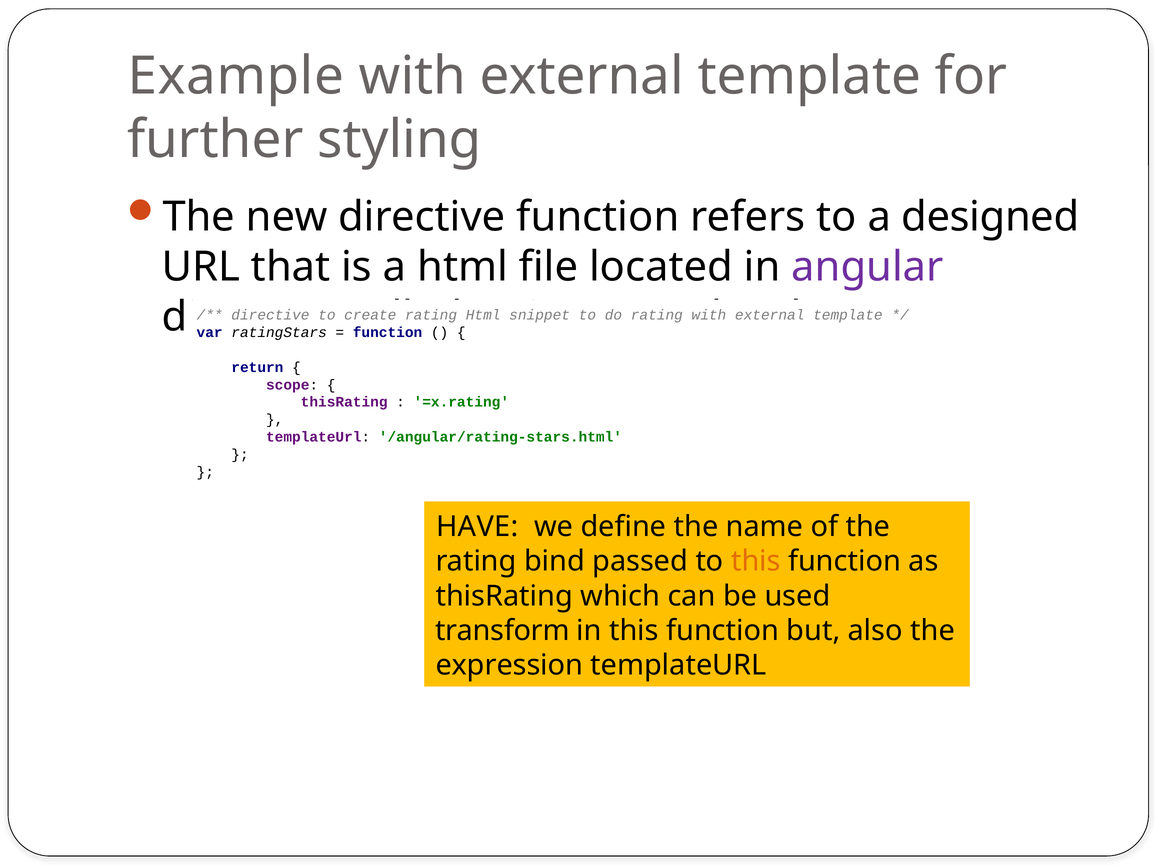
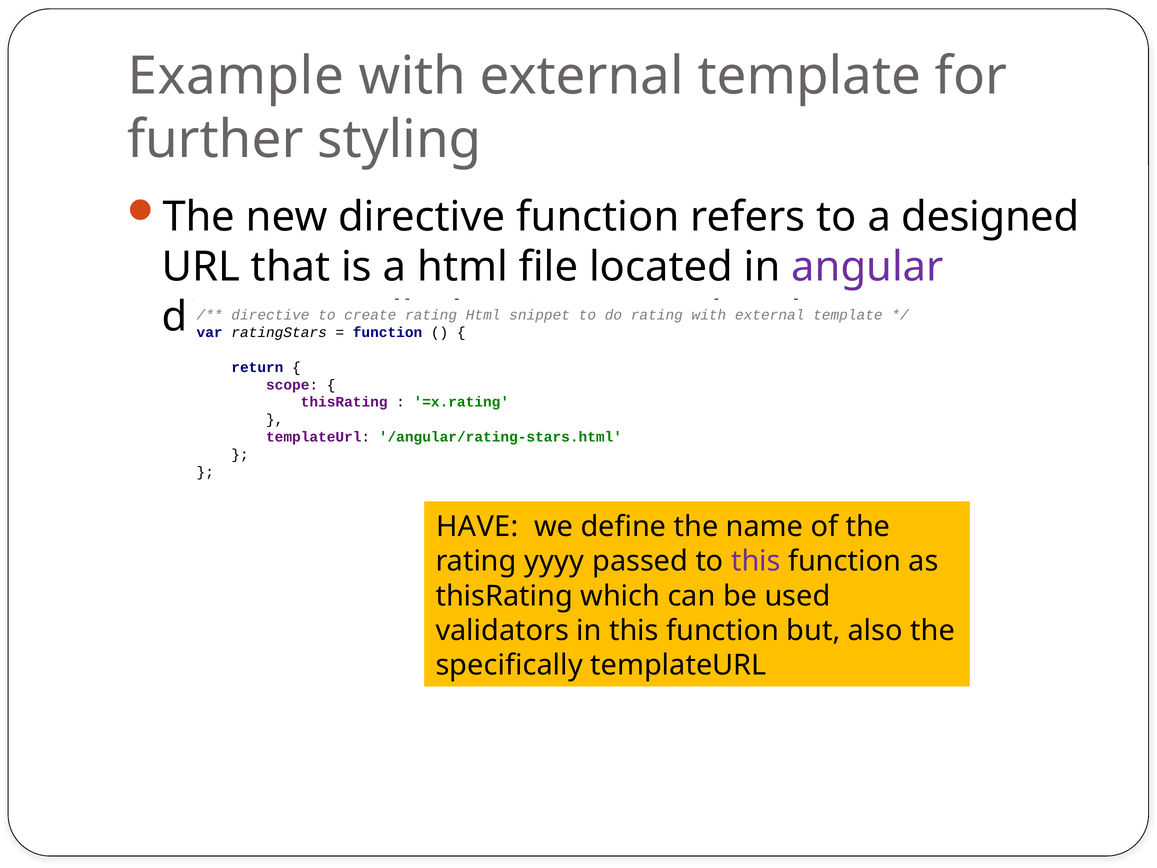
bind: bind -> yyyy
this at (756, 561) colour: orange -> purple
transform: transform -> validators
expression: expression -> specifically
